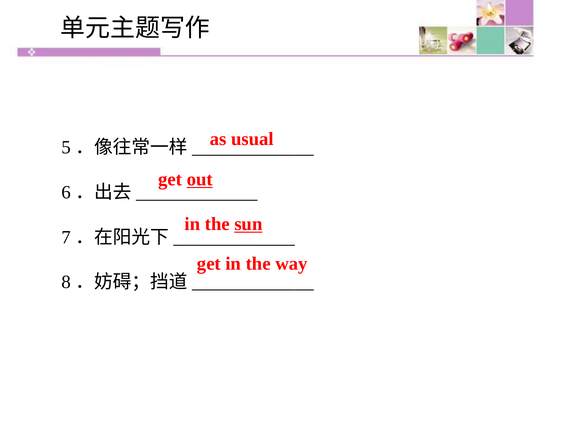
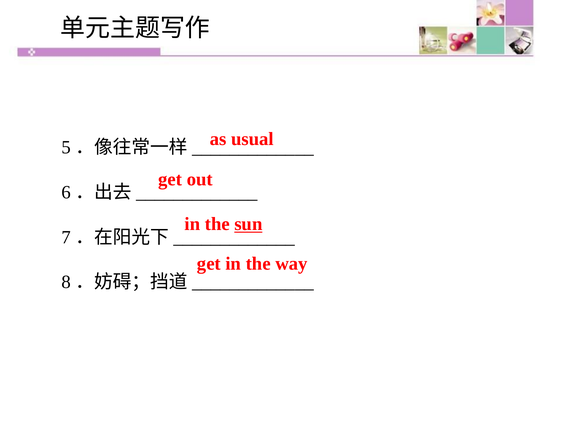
out underline: present -> none
